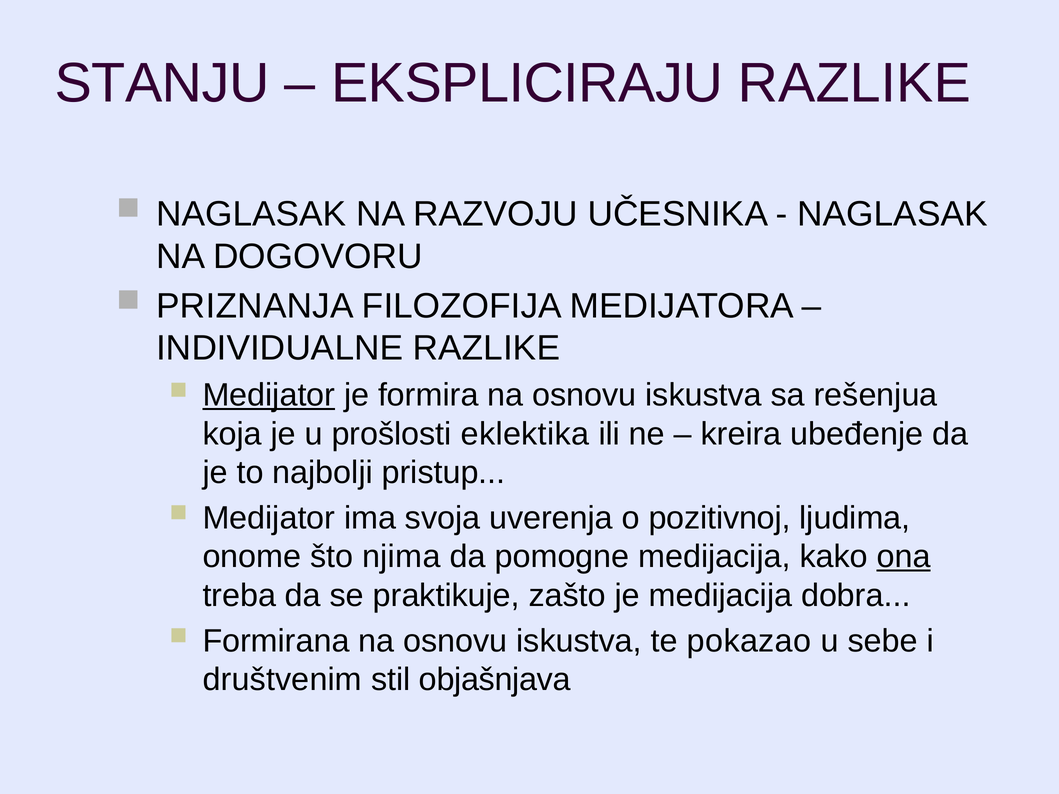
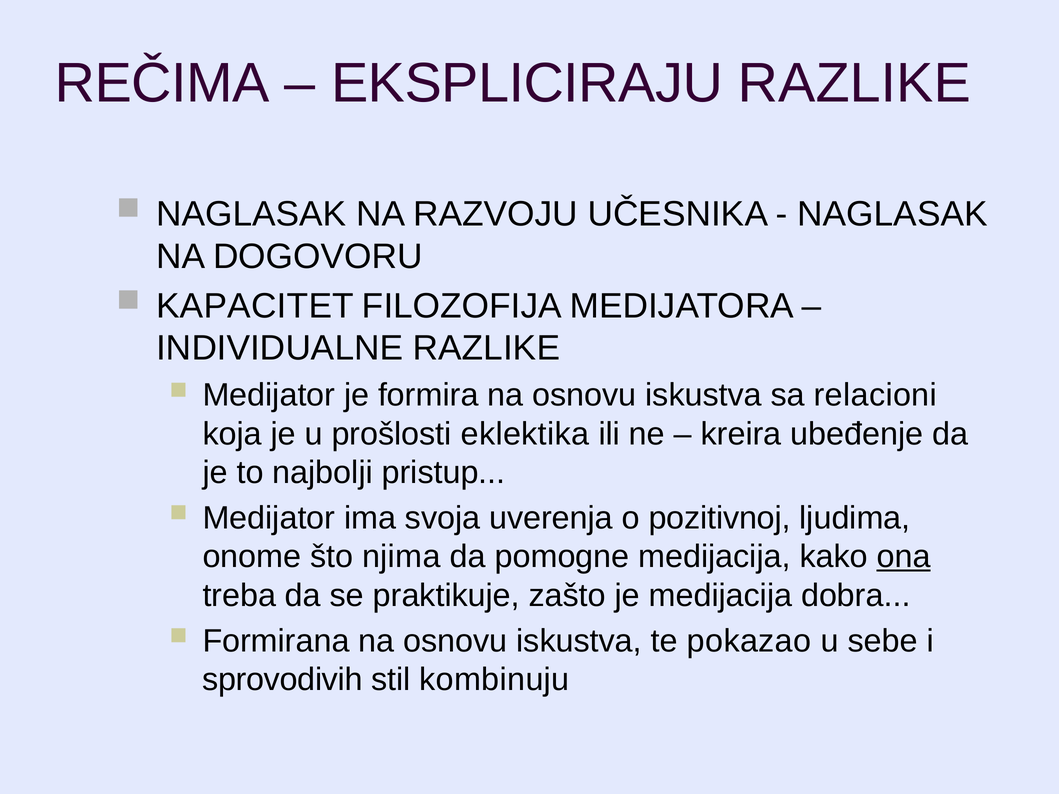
STANJU: STANJU -> REČIMA
PRIZNANJA: PRIZNANJA -> KAPACITET
Medijator at (269, 395) underline: present -> none
rešenjua: rešenjua -> relacioni
društvenim: društvenim -> sprovodivih
objašnjava: objašnjava -> kombinuju
